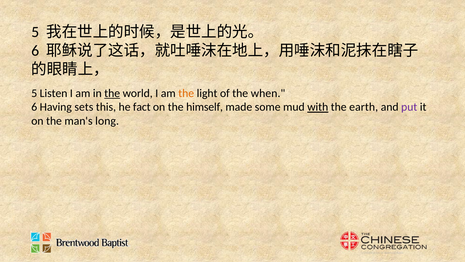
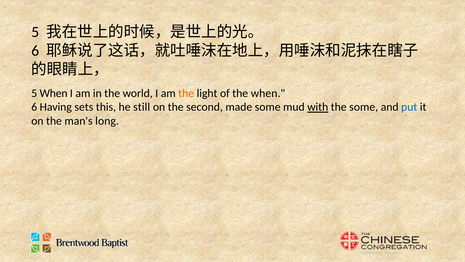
5 Listen: Listen -> When
the at (112, 93) underline: present -> none
fact: fact -> still
himself: himself -> second
the earth: earth -> some
put colour: purple -> blue
